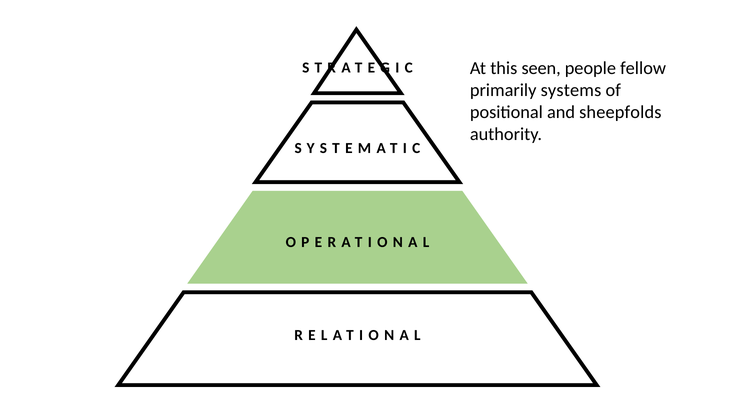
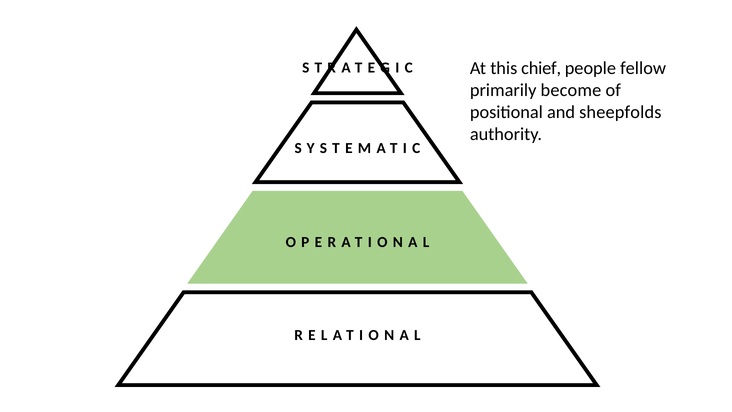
seen: seen -> chief
systems: systems -> become
